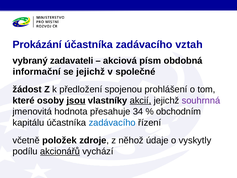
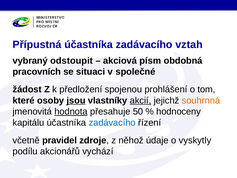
Prokázání: Prokázání -> Přípustná
zadavateli: zadavateli -> odstoupit
informační: informační -> pracovních
se jejichž: jejichž -> situaci
souhrnná colour: purple -> orange
hodnota underline: none -> present
34: 34 -> 50
obchodním: obchodním -> hodnoceny
položek: položek -> pravidel
akcionářů underline: present -> none
